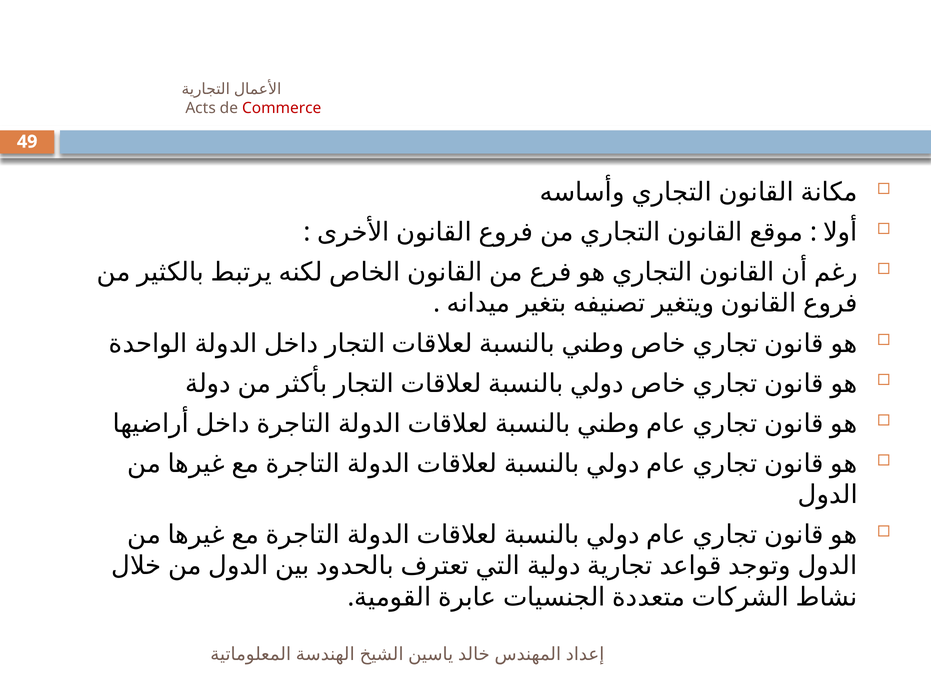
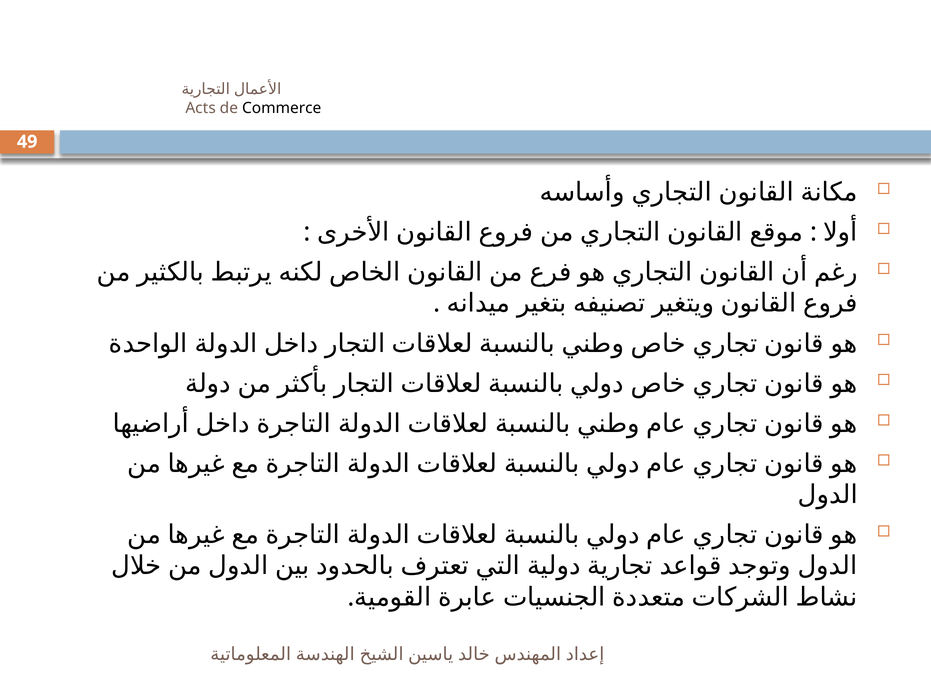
Commerce colour: red -> black
